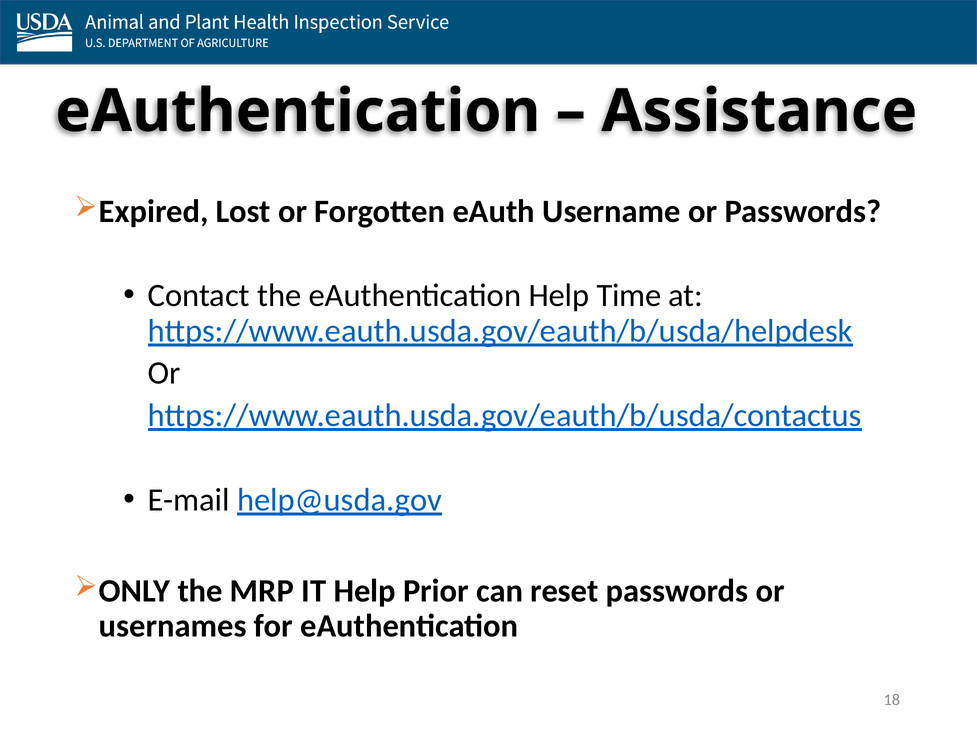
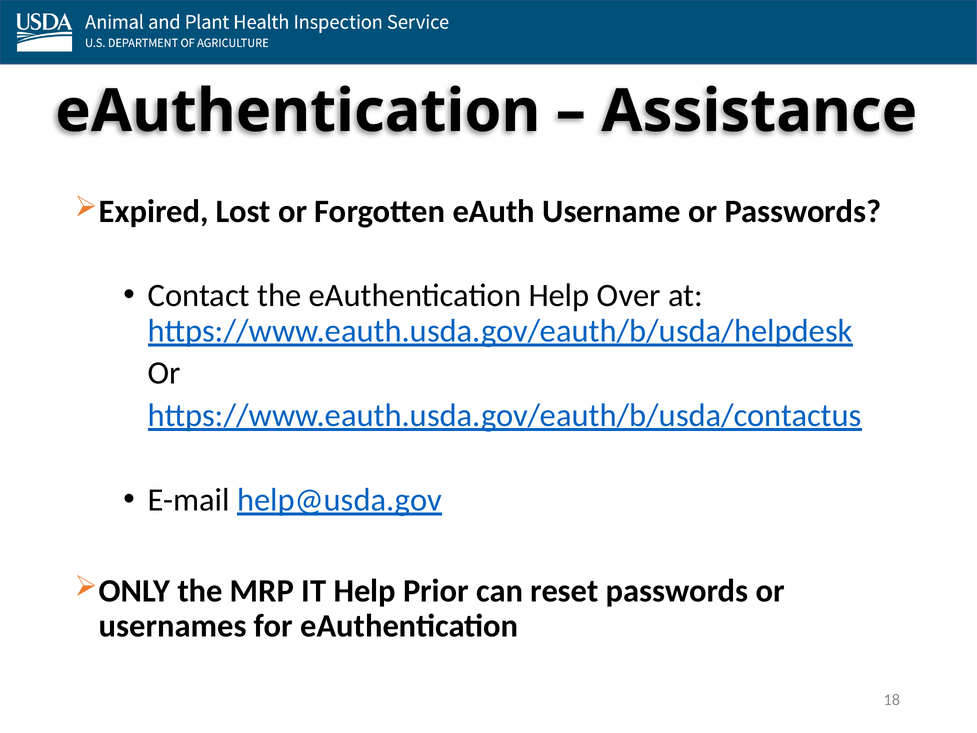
Time: Time -> Over
